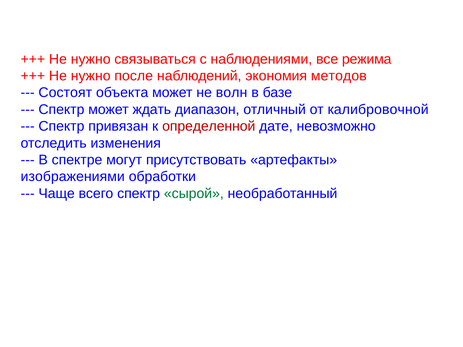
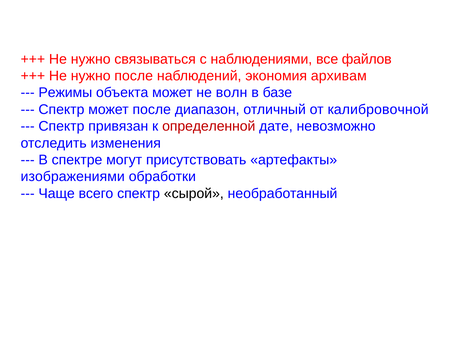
режима: режима -> файлов
методов: методов -> архивам
Состоят: Состоят -> Режимы
может ждать: ждать -> после
сырой colour: green -> black
